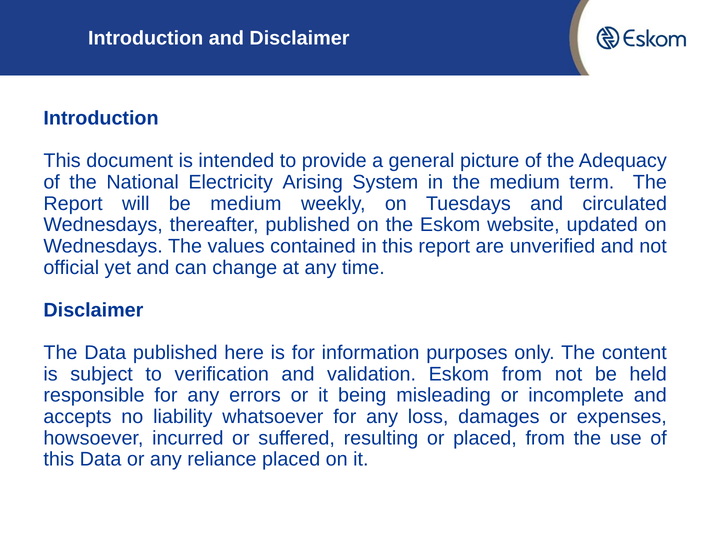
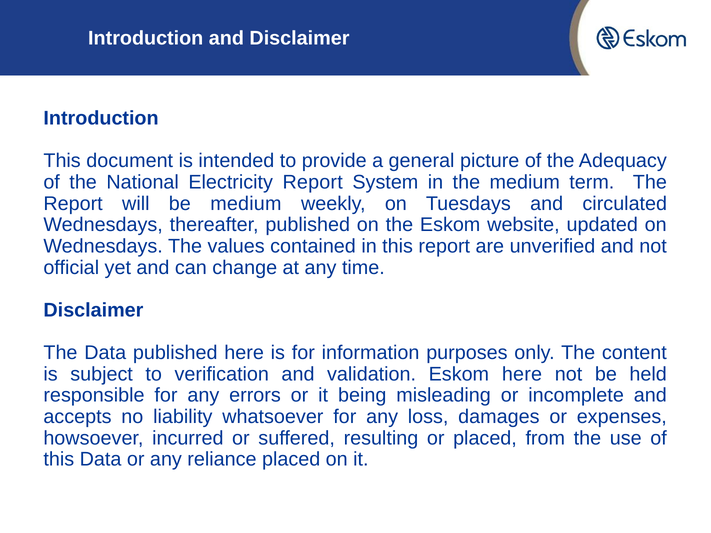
Electricity Arising: Arising -> Report
Eskom from: from -> here
